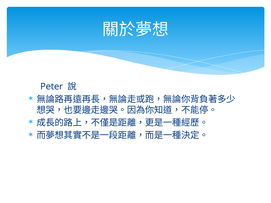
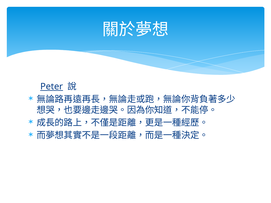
Peter underline: none -> present
